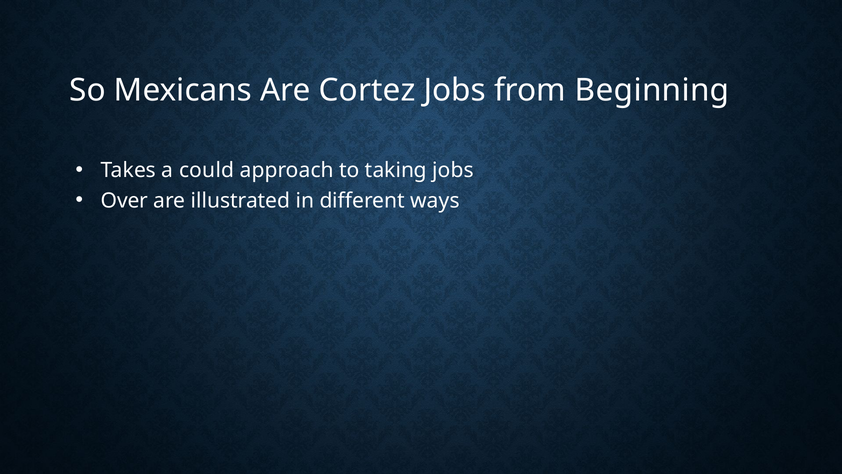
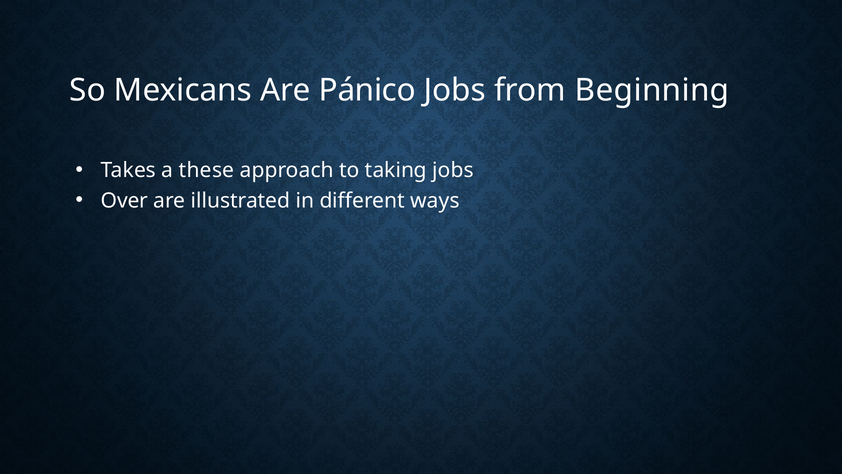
Cortez: Cortez -> Pánico
could: could -> these
